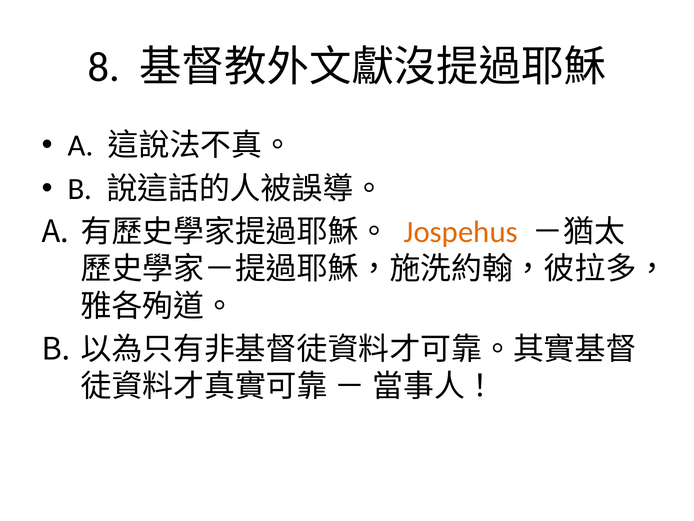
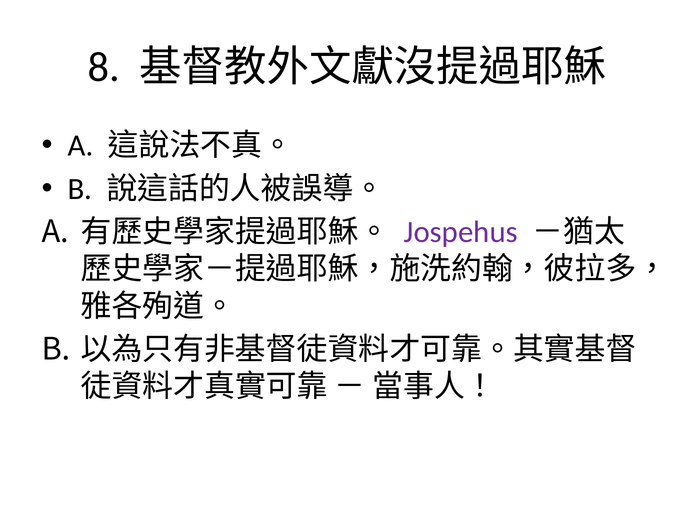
Jospehus colour: orange -> purple
